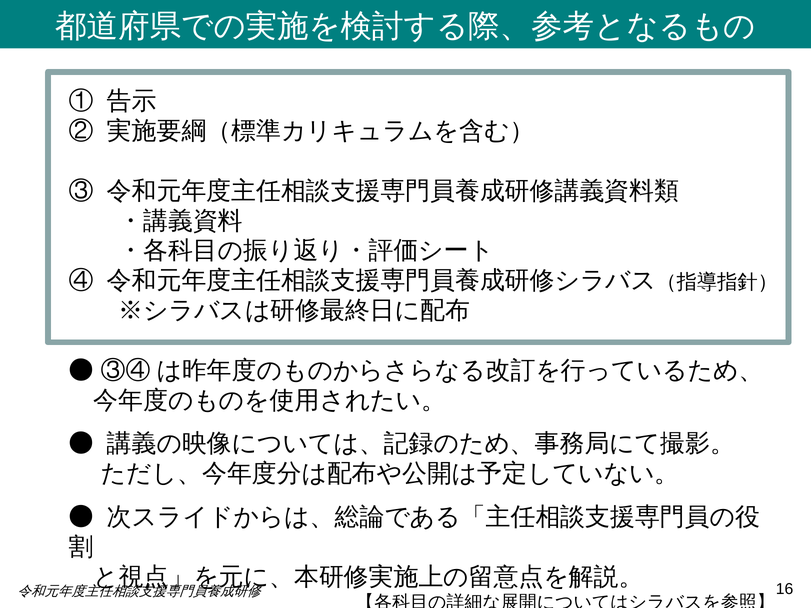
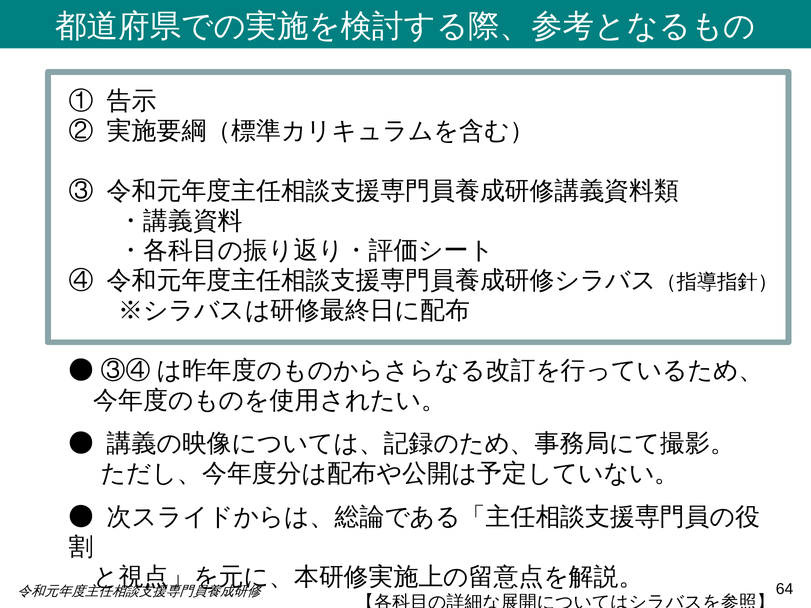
16: 16 -> 64
